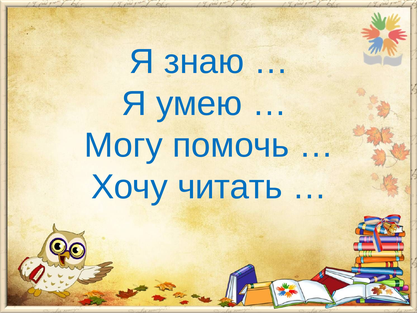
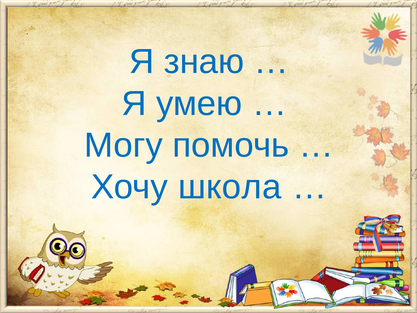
читать: читать -> школа
